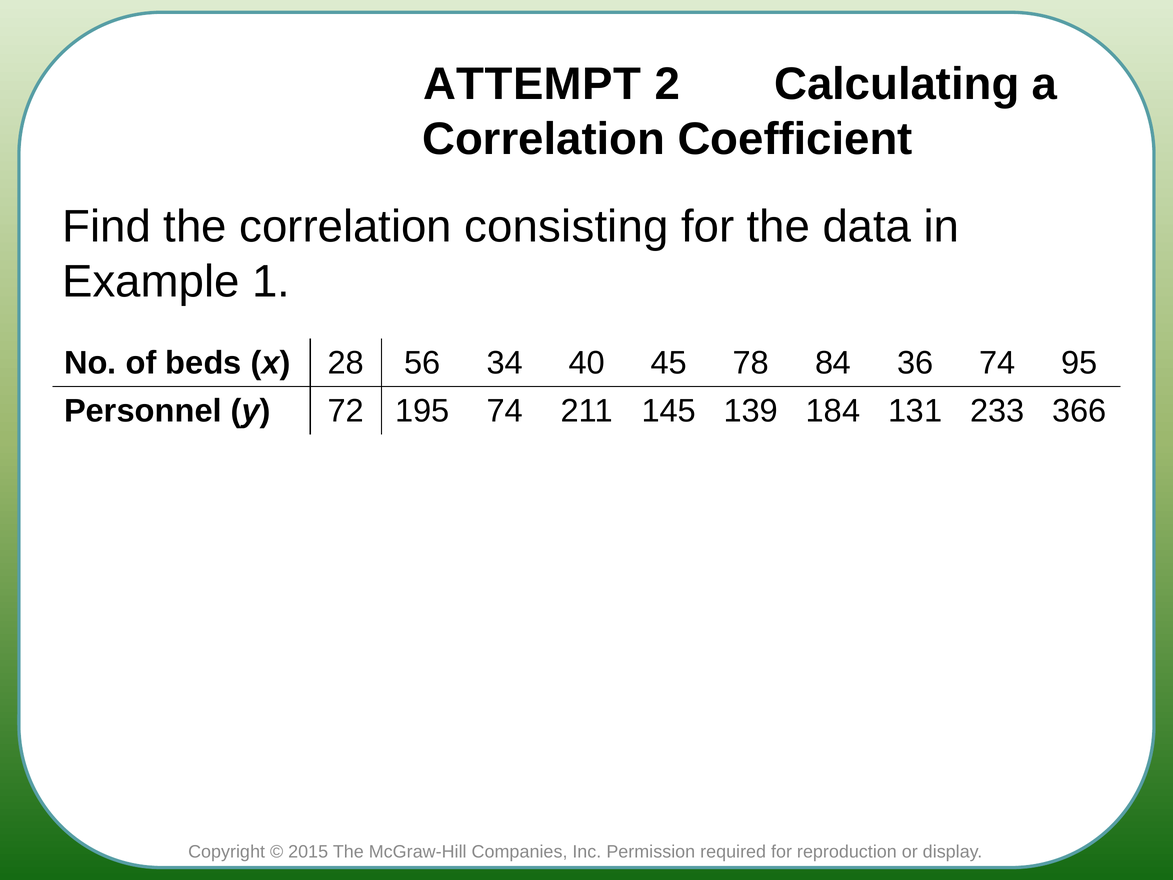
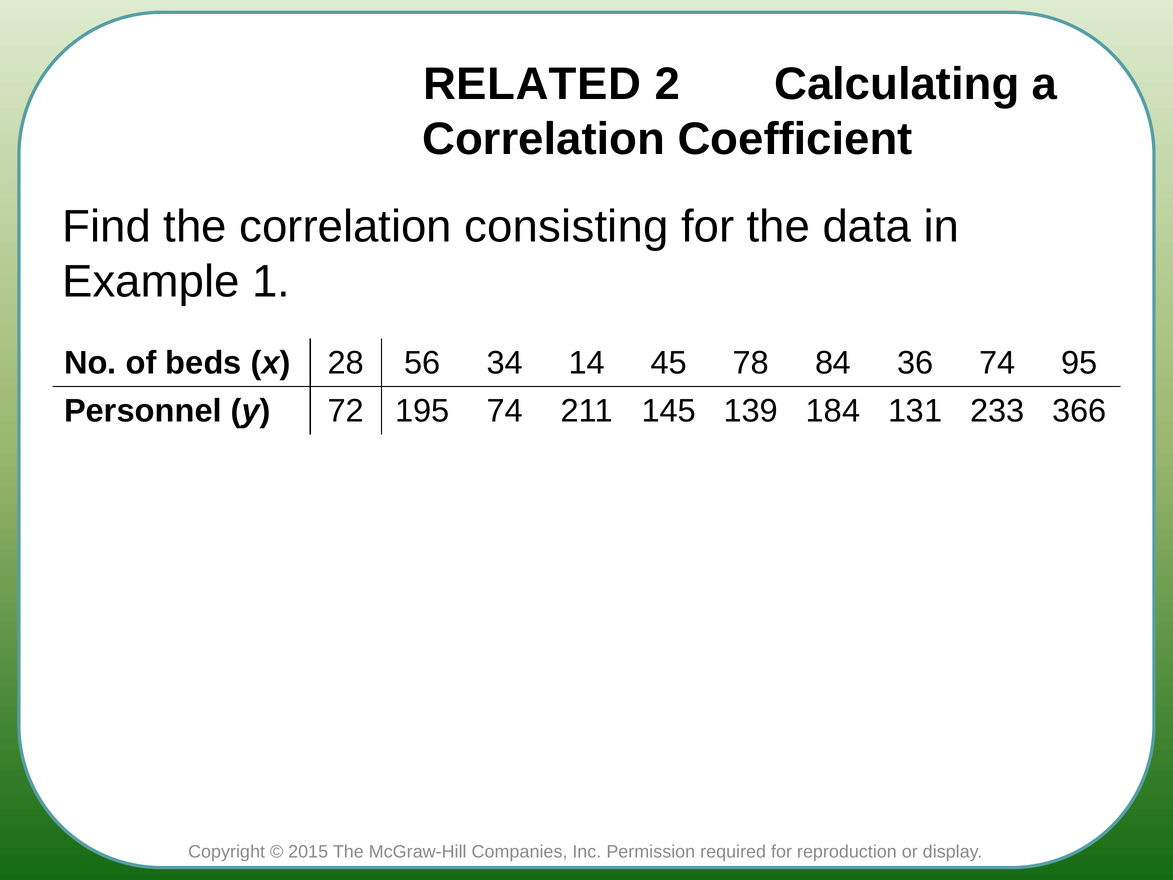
ATTEMPT: ATTEMPT -> RELATED
40: 40 -> 14
